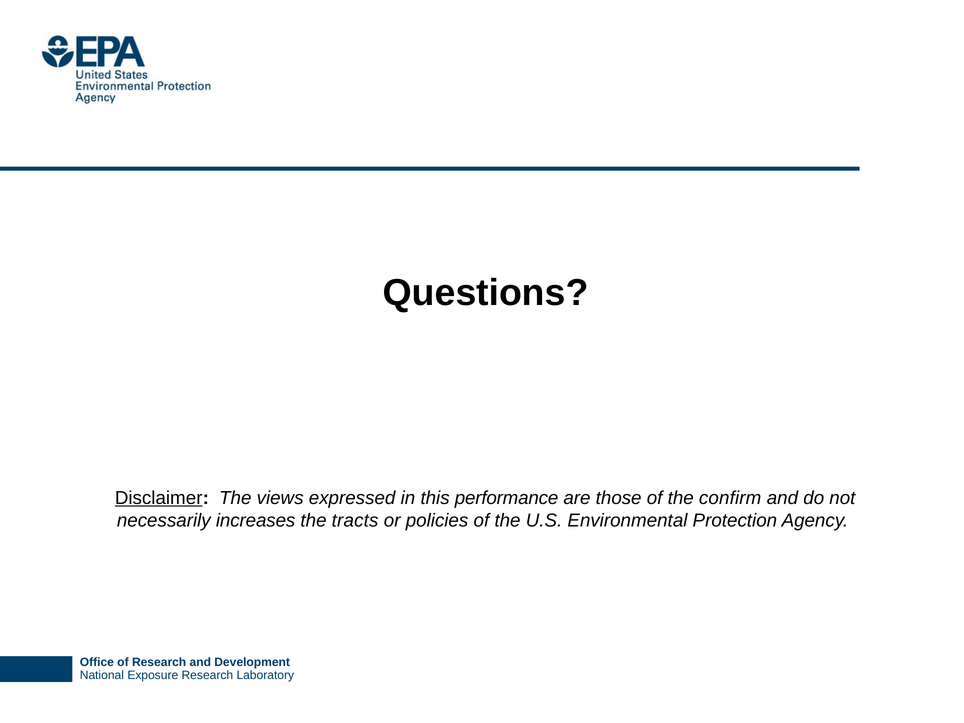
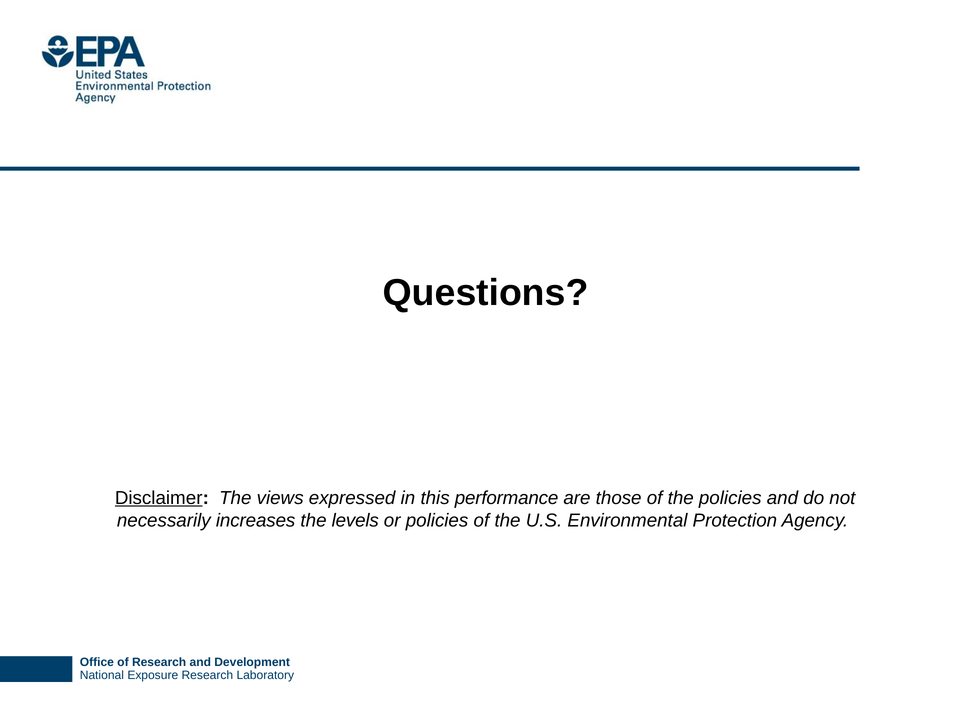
the confirm: confirm -> policies
tracts: tracts -> levels
